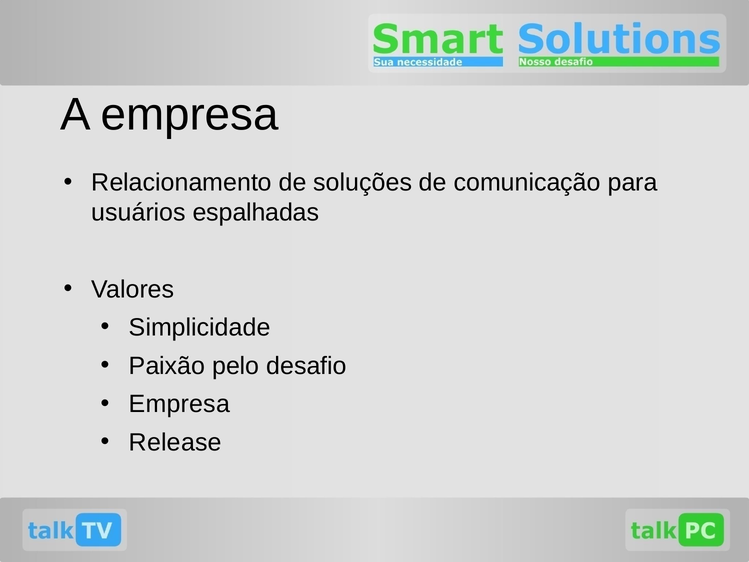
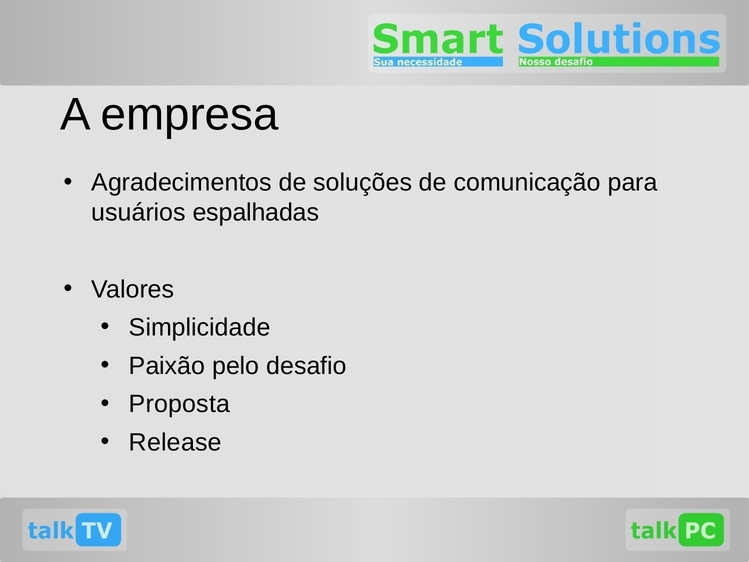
Relacionamento: Relacionamento -> Agradecimentos
Empresa at (179, 404): Empresa -> Proposta
